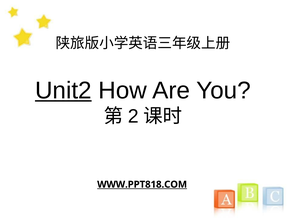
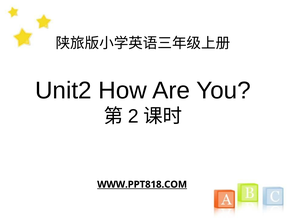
Unit2 underline: present -> none
